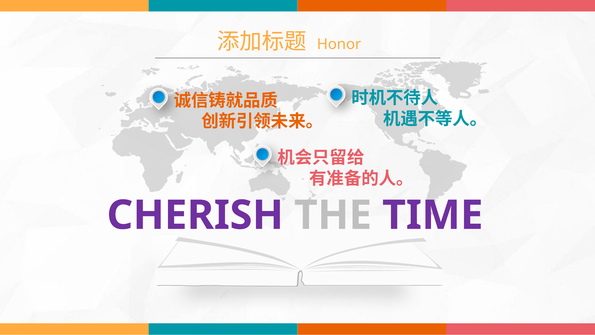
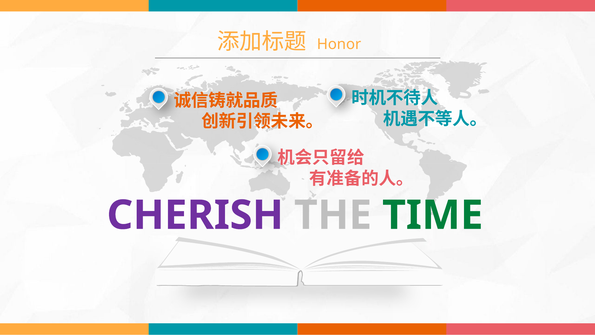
TIME colour: purple -> green
